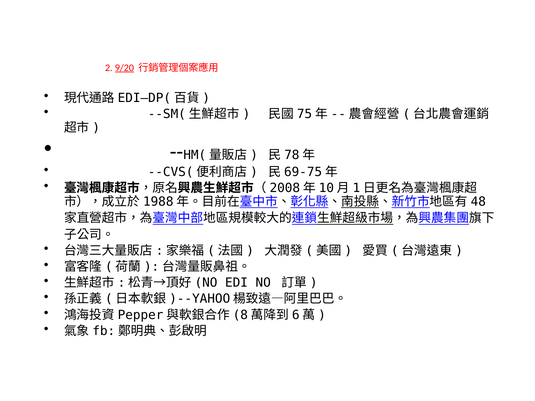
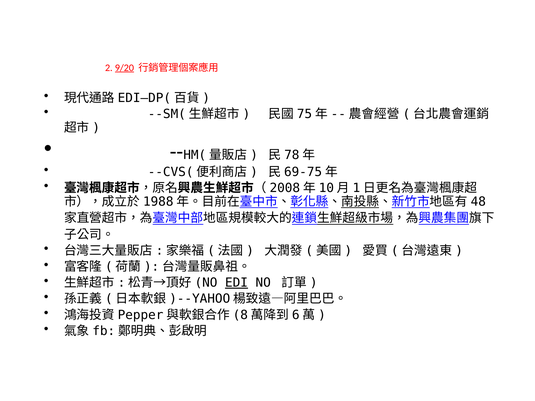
EDI underline: none -> present
